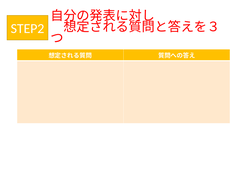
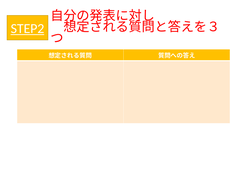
STEP2 underline: none -> present
